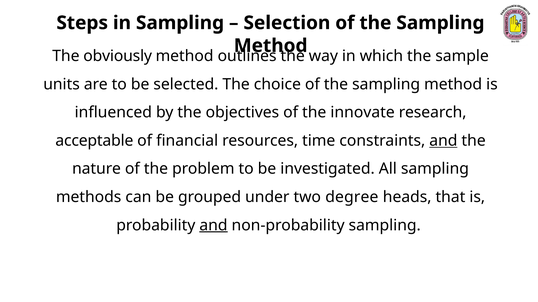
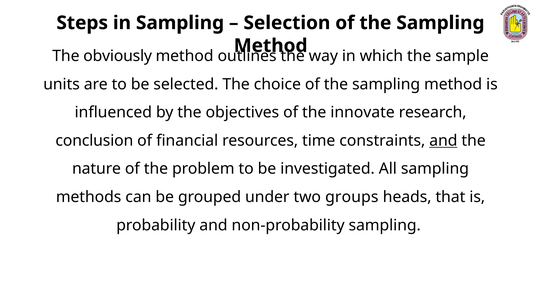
acceptable: acceptable -> conclusion
degree: degree -> groups
and at (213, 226) underline: present -> none
